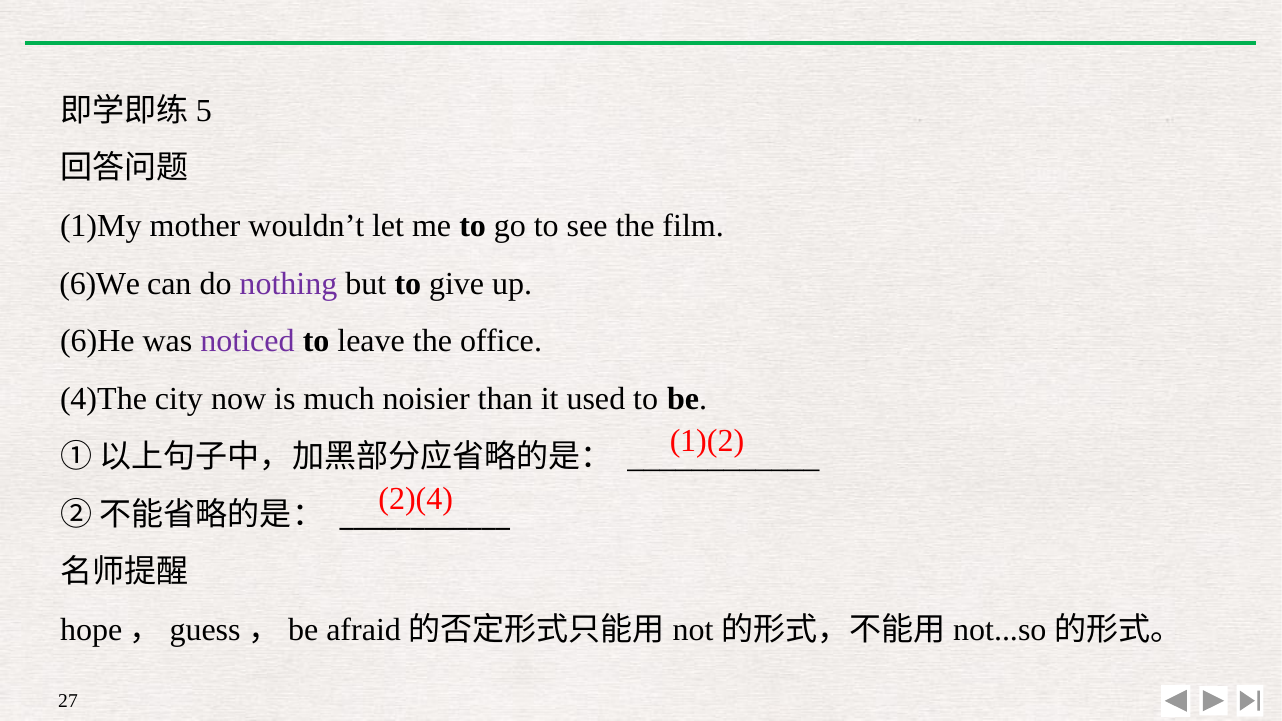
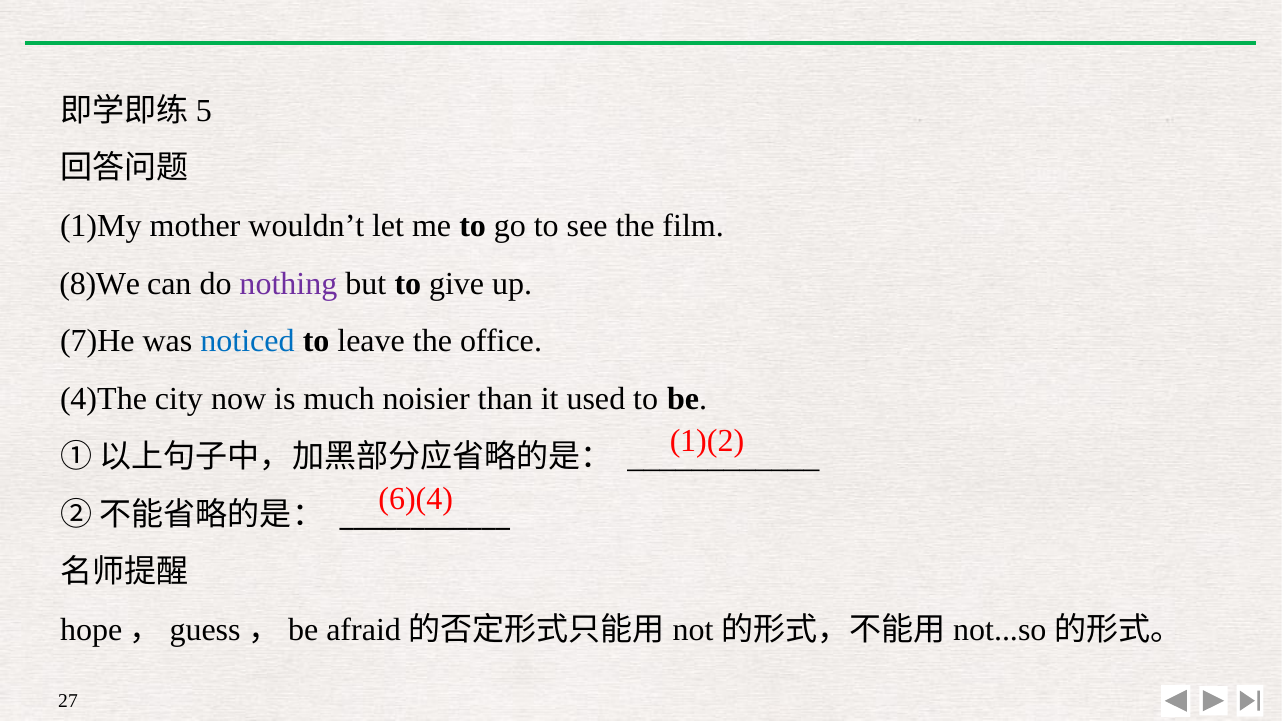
6)We: 6)We -> 8)We
6)He: 6)He -> 7)He
noticed colour: purple -> blue
2)(4: 2)(4 -> 6)(4
